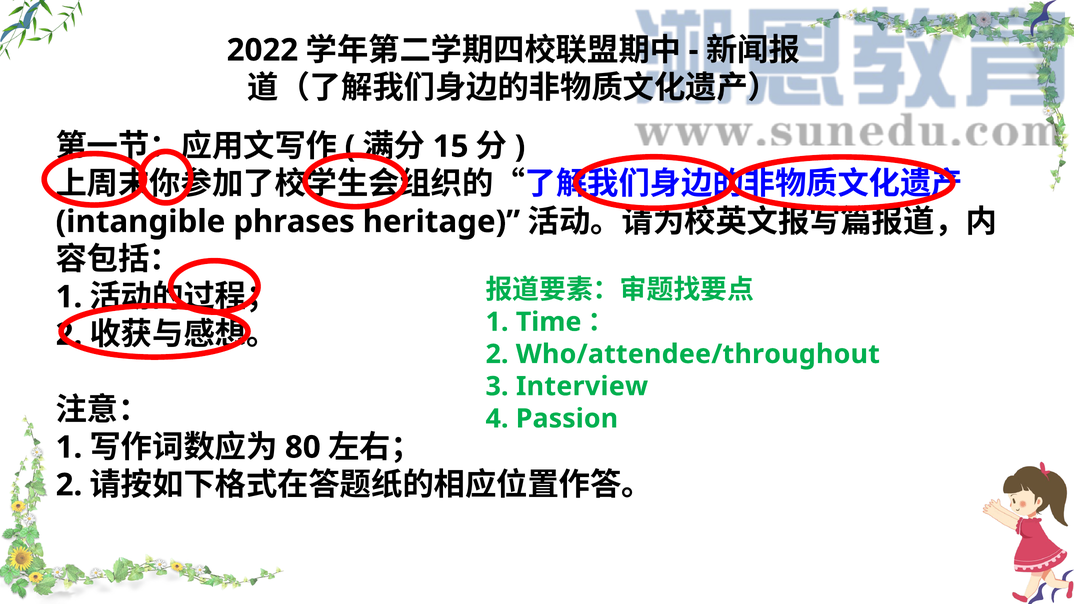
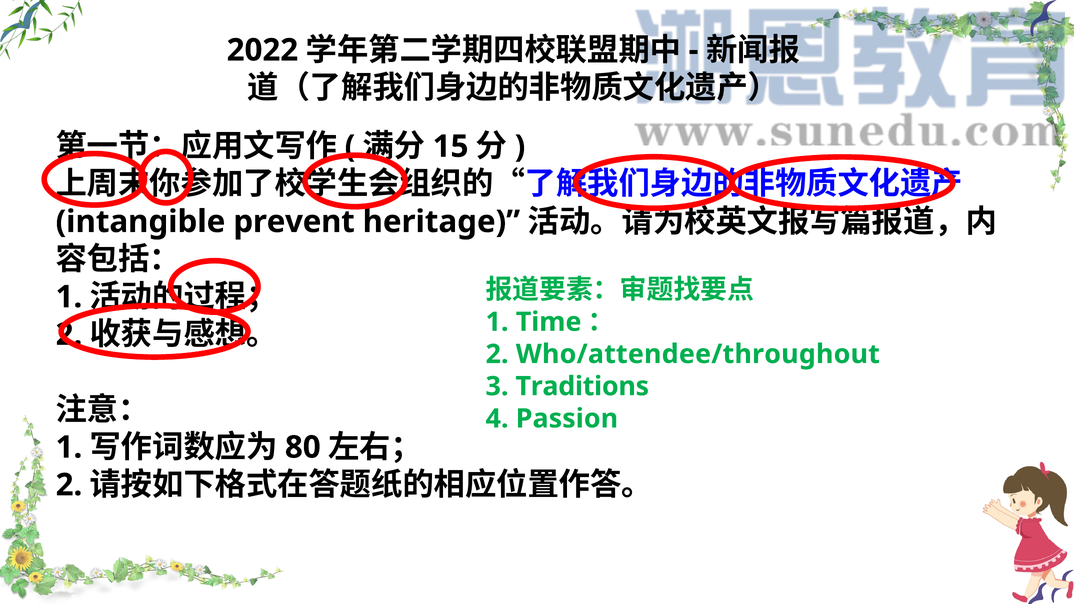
phrases: phrases -> prevent
Interview: Interview -> Traditions
